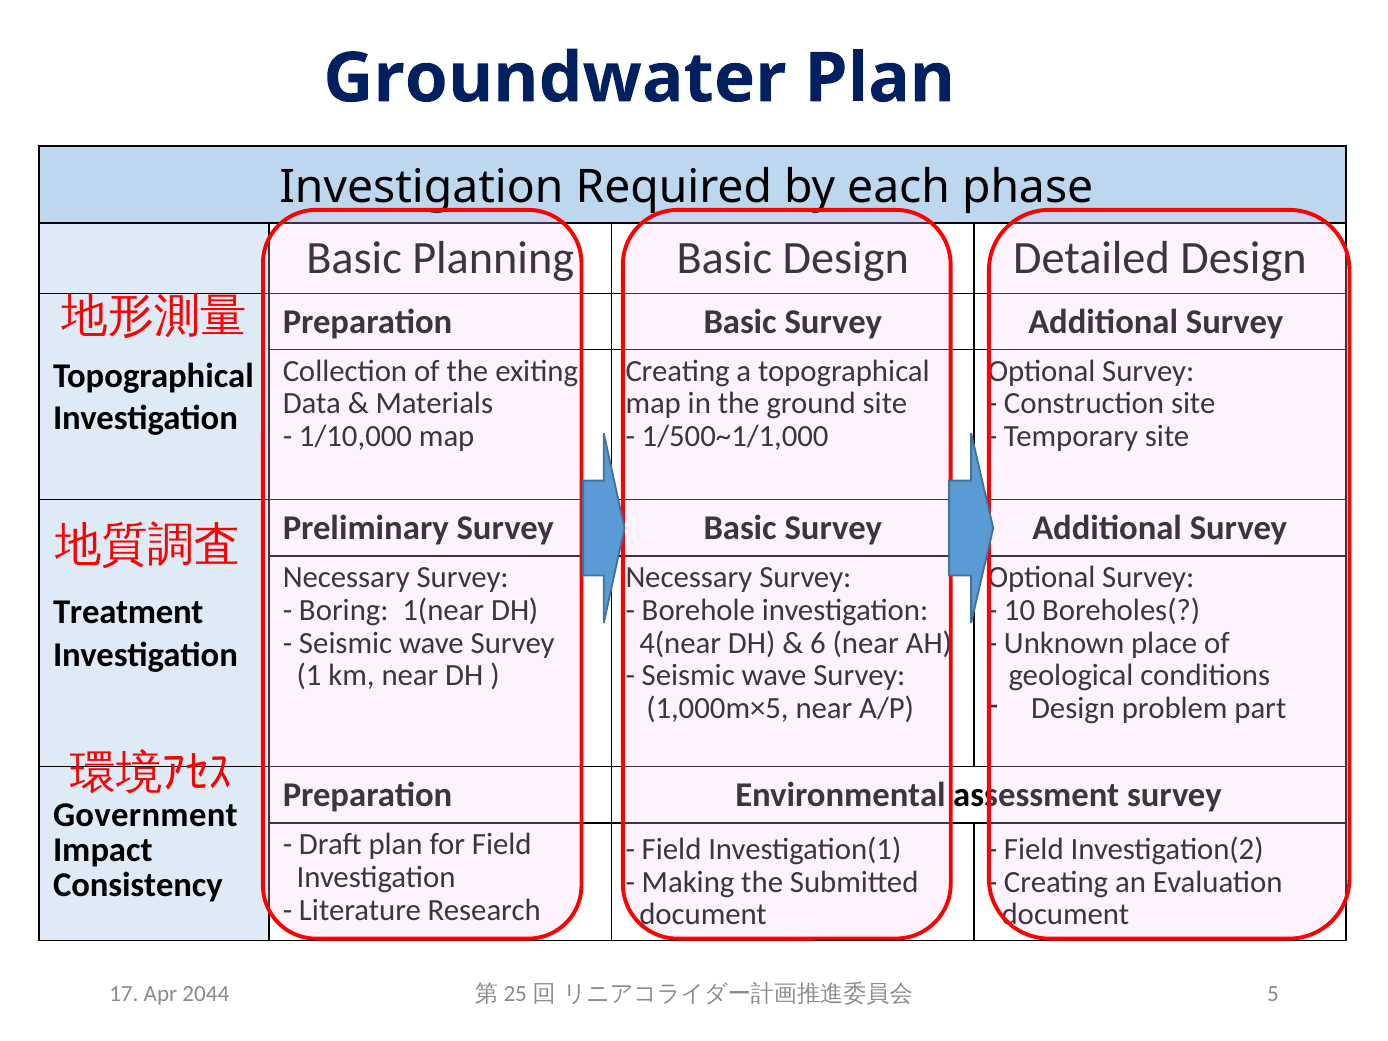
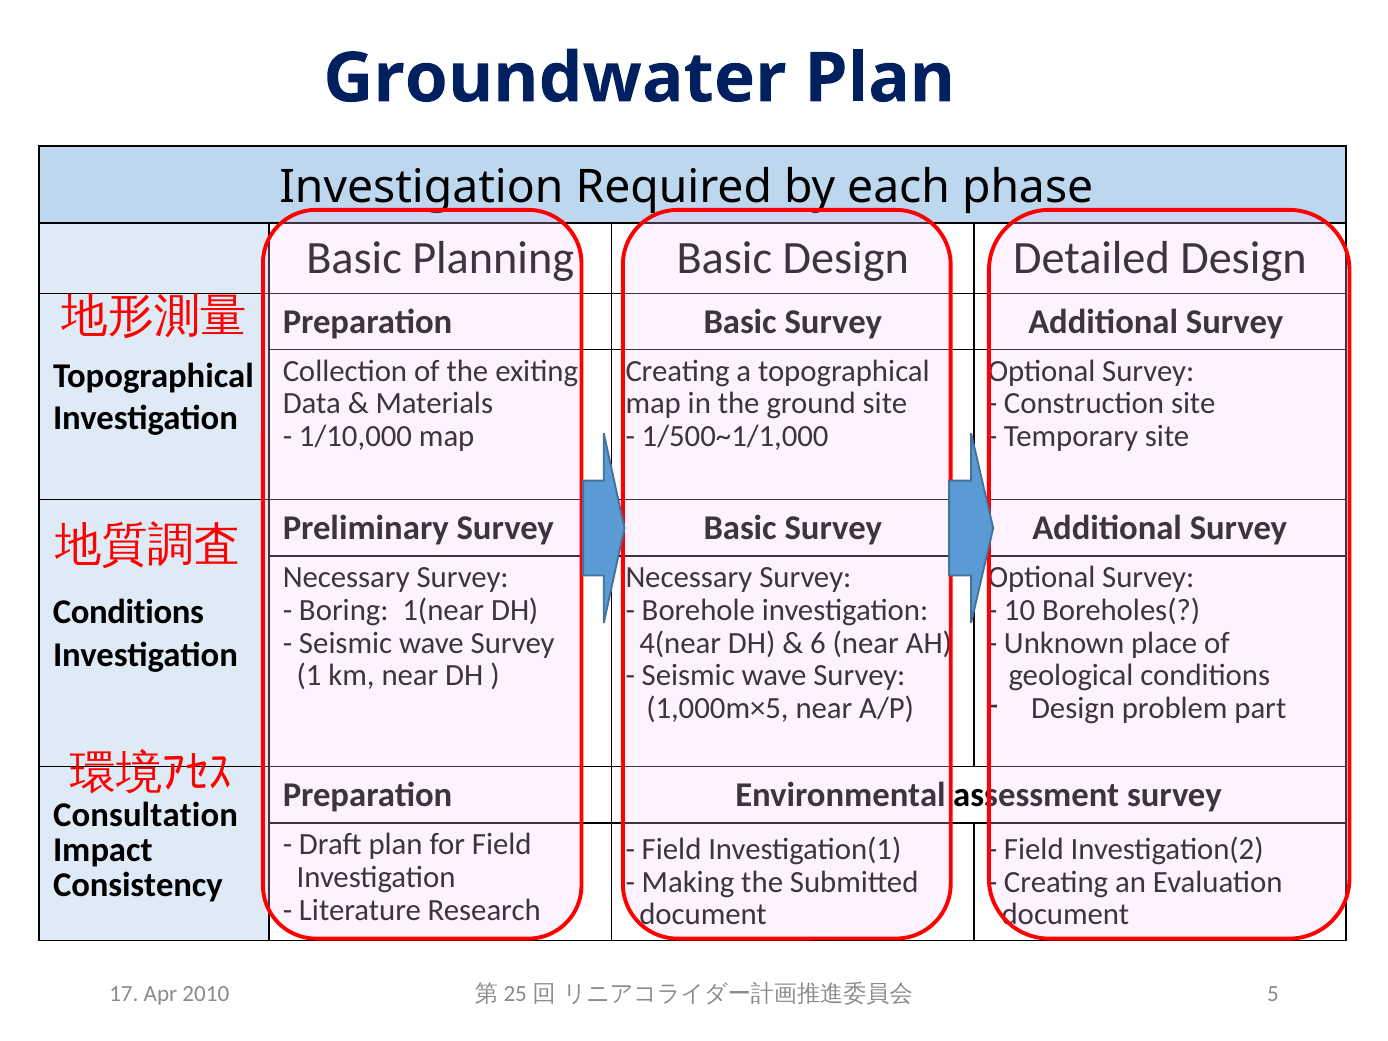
Treatment at (128, 612): Treatment -> Conditions
Government: Government -> Consultation
2044: 2044 -> 2010
